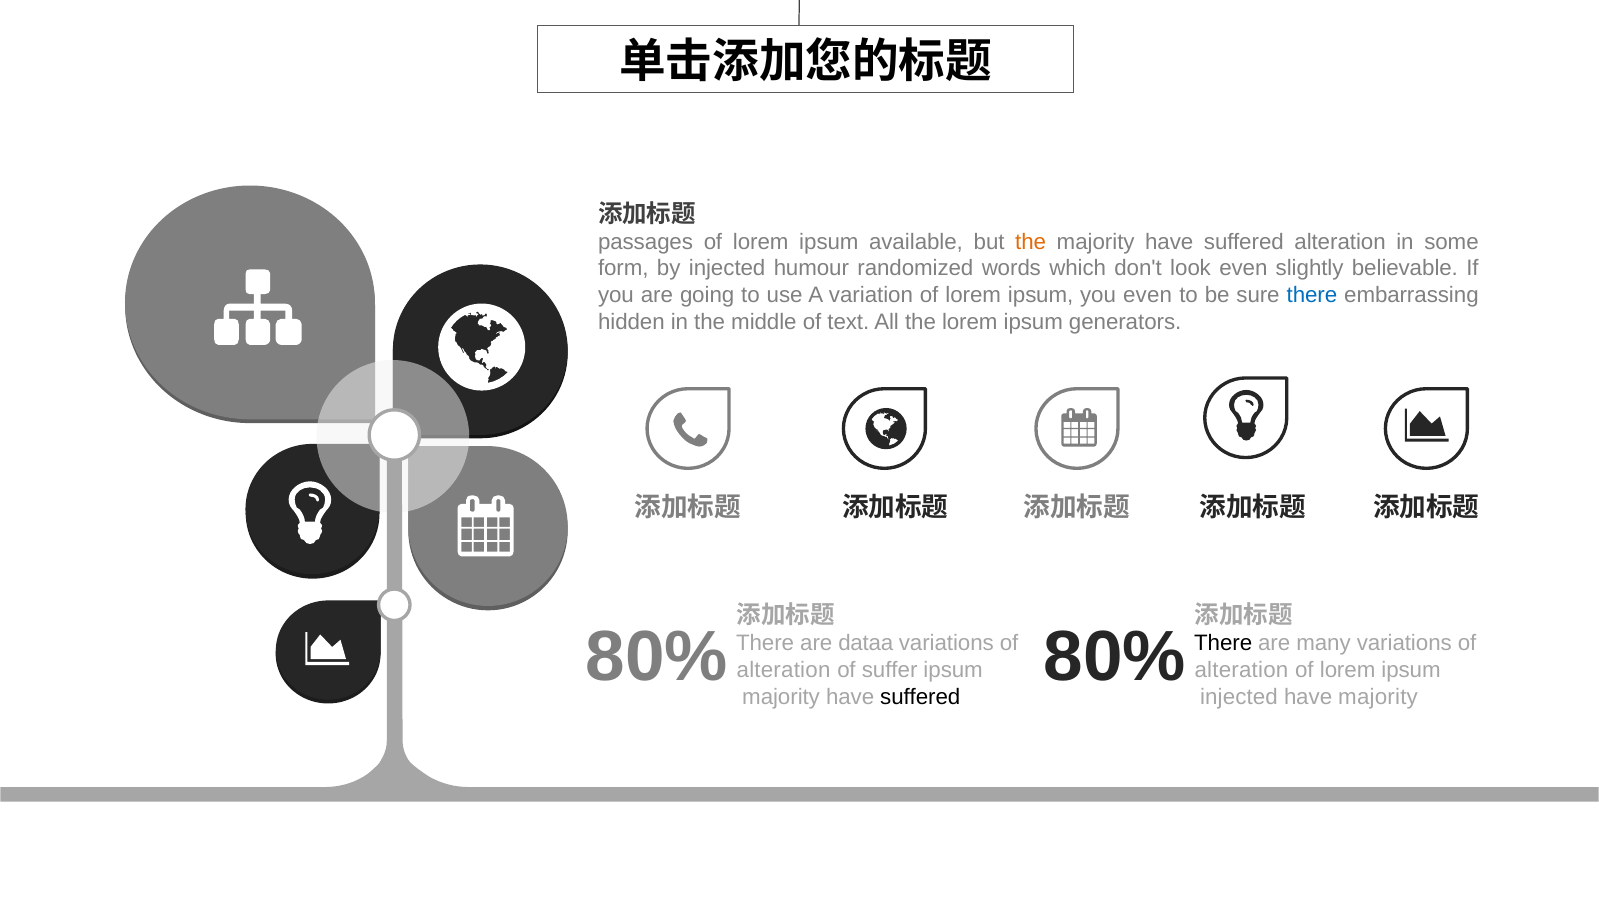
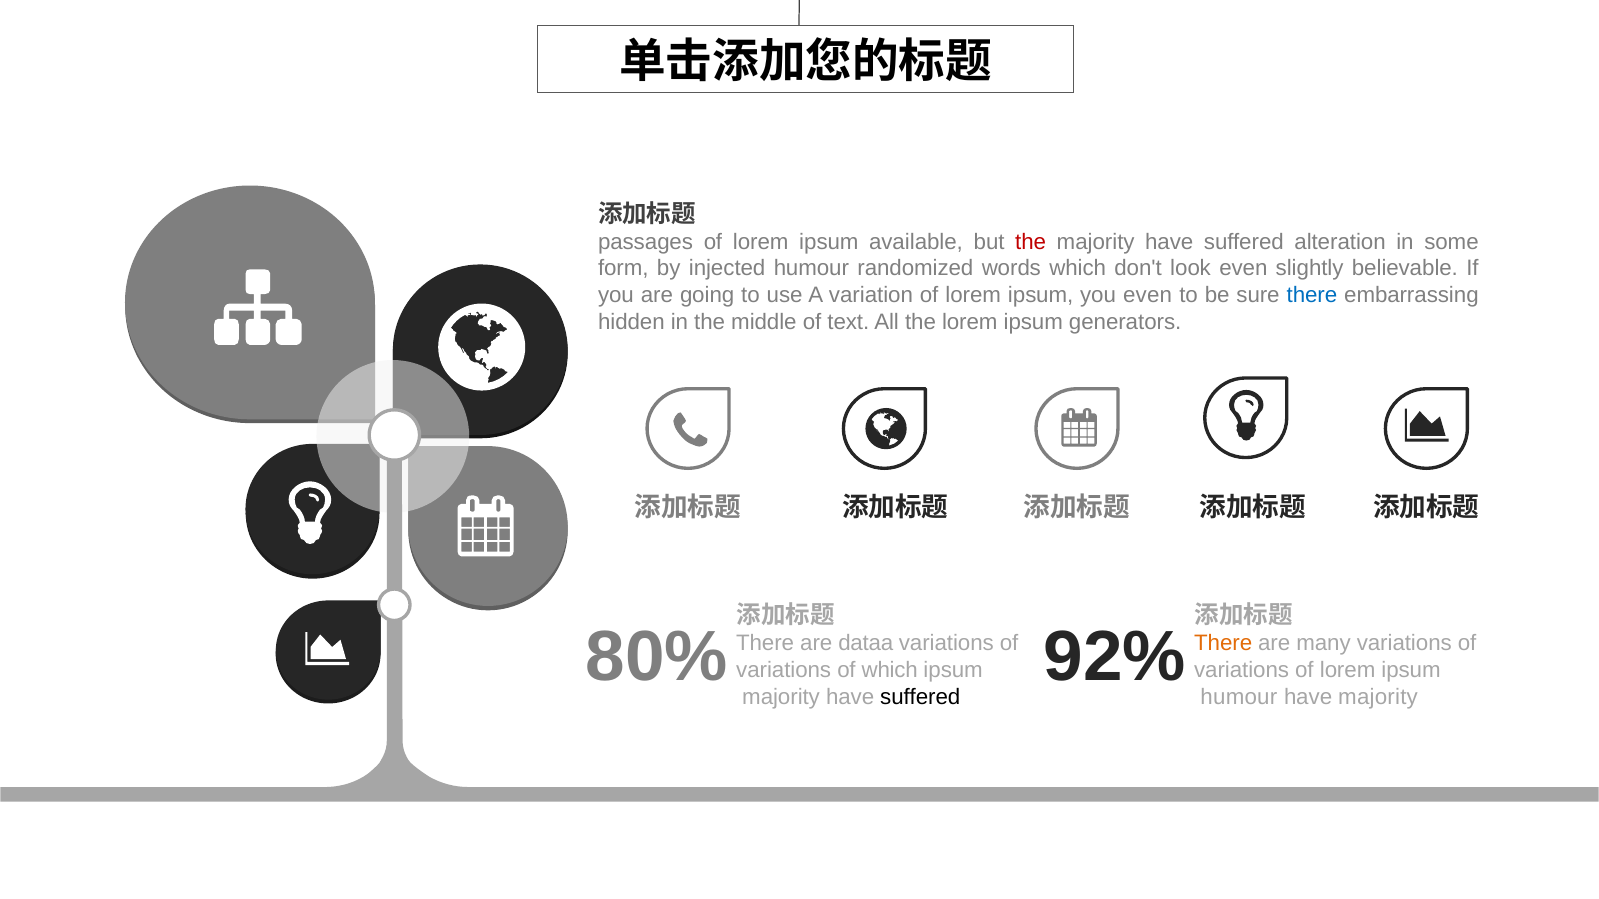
the at (1031, 242) colour: orange -> red
80% at (1115, 657): 80% -> 92%
There at (1223, 644) colour: black -> orange
alteration at (784, 670): alteration -> variations
of suffer: suffer -> which
alteration at (1241, 670): alteration -> variations
injected at (1239, 697): injected -> humour
